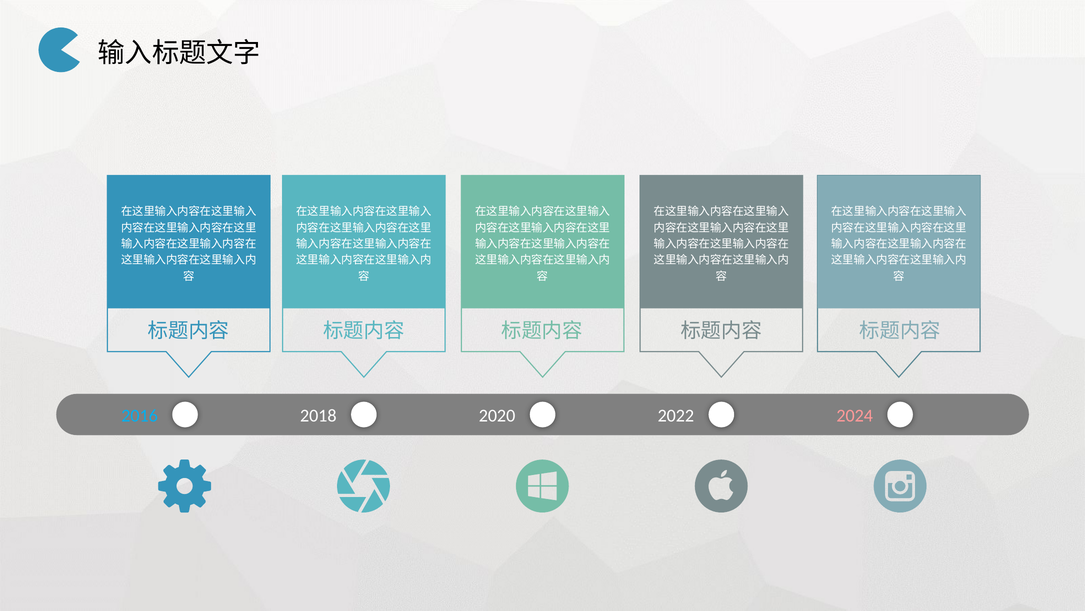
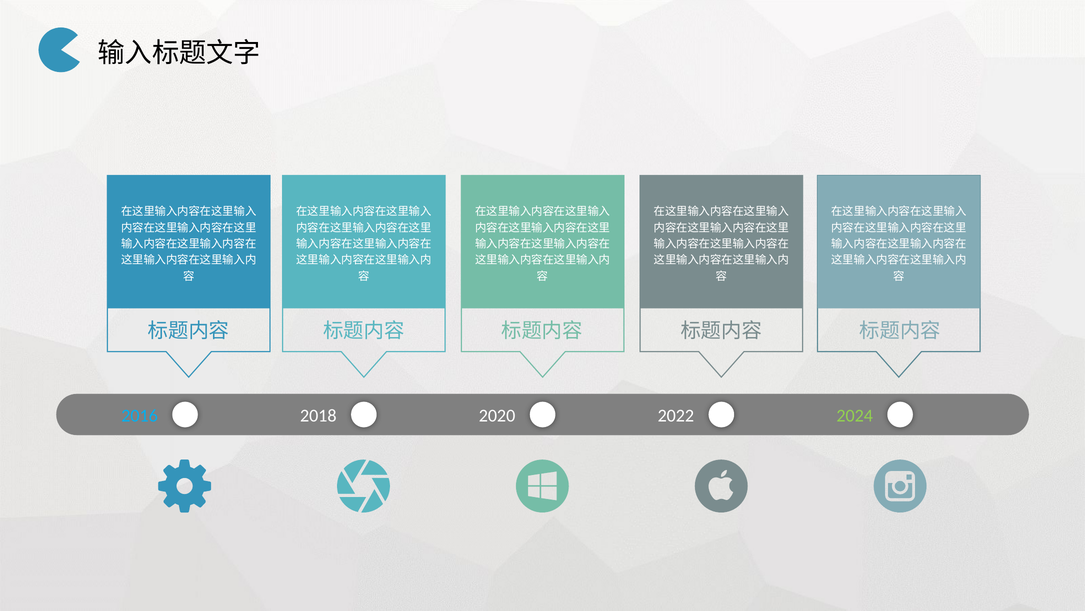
2024 colour: pink -> light green
